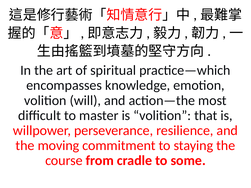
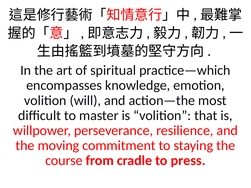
some: some -> press
